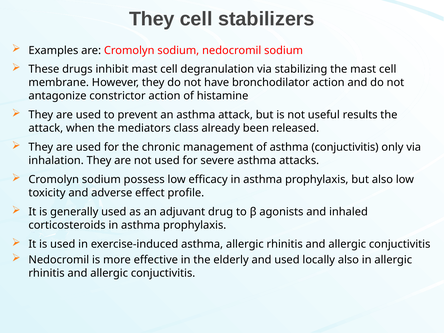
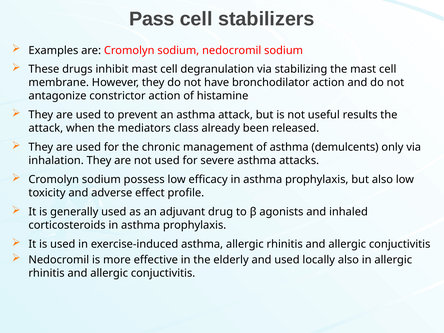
They at (152, 19): They -> Pass
asthma conjuctivitis: conjuctivitis -> demulcents
